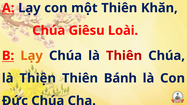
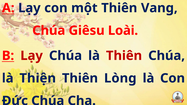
Khăn: Khăn -> Vang
Lạy at (32, 56) colour: orange -> red
Bánh: Bánh -> Lòng
